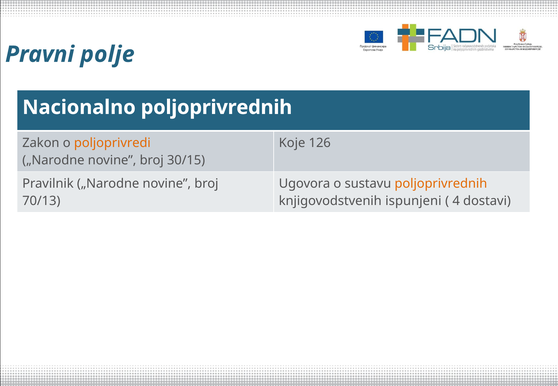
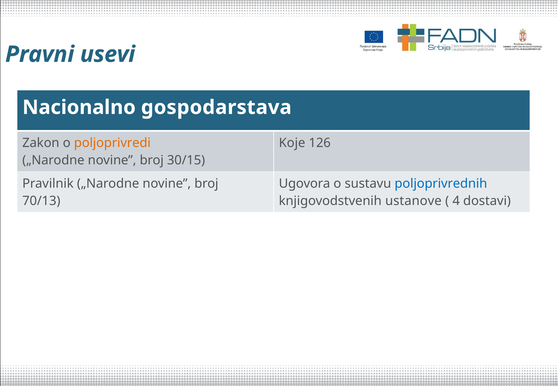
polje: polje -> usevi
Nacionalno poljoprivrednih: poljoprivrednih -> gospodarstava
poljoprivrednih at (441, 184) colour: orange -> blue
ispunjeni: ispunjeni -> ustanove
